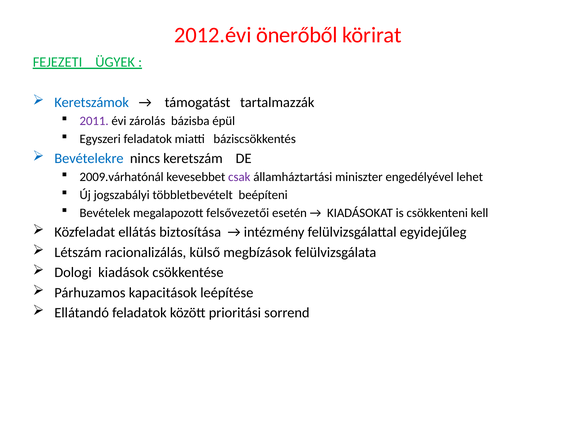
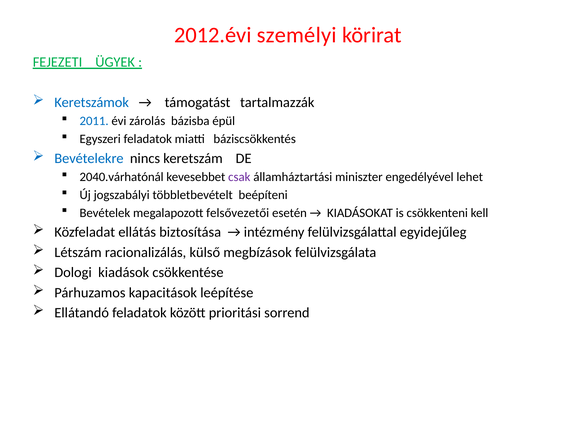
önerőből: önerőből -> személyi
2011 colour: purple -> blue
2009.várhatónál: 2009.várhatónál -> 2040.várhatónál
